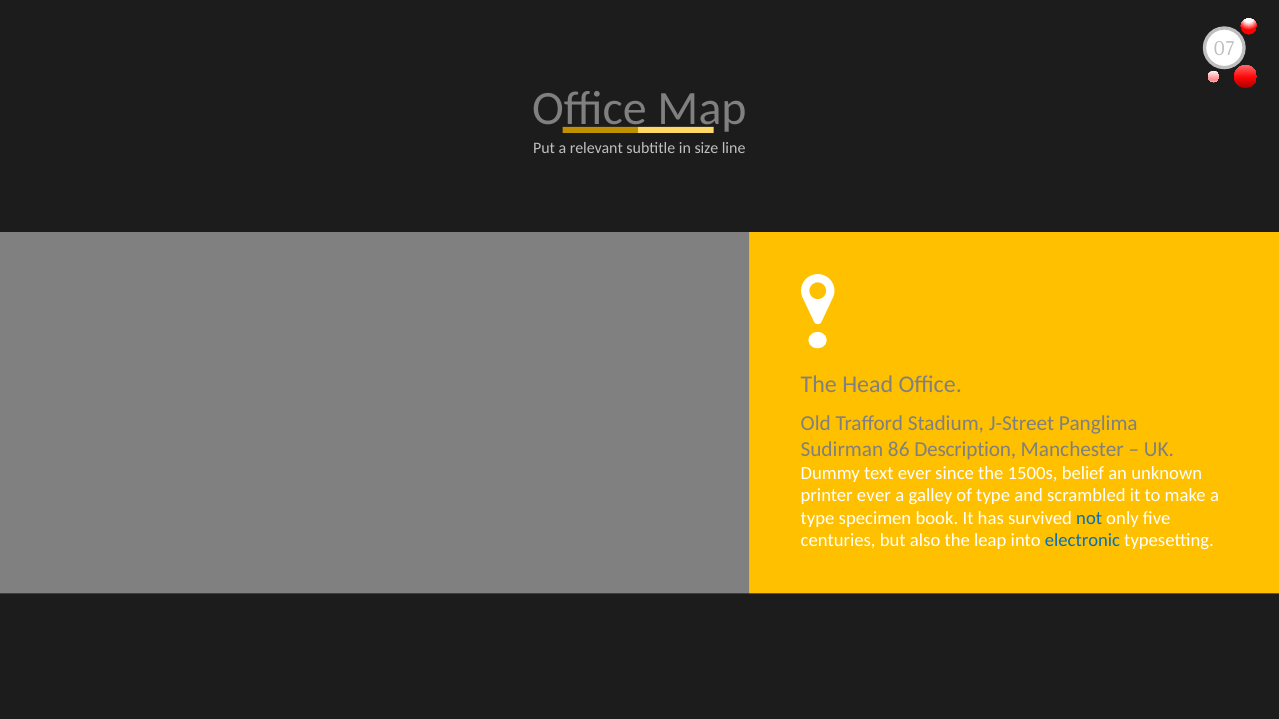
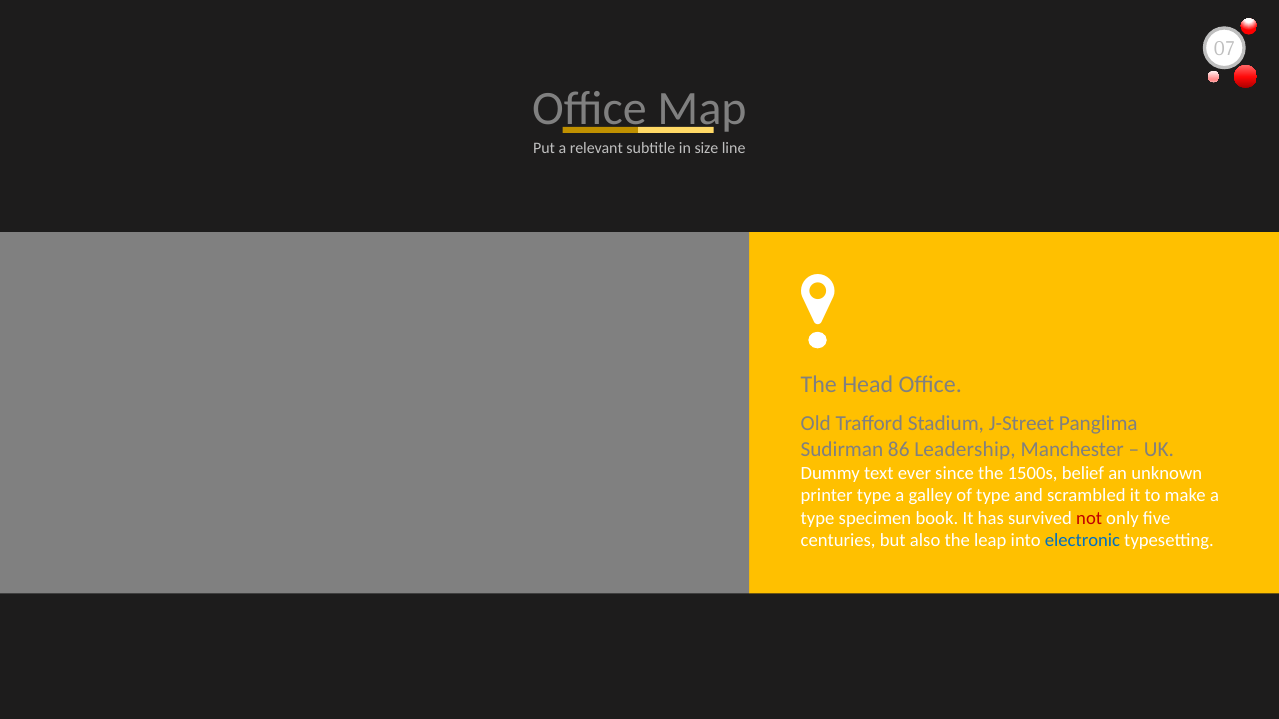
Description: Description -> Leadership
printer ever: ever -> type
not colour: blue -> red
